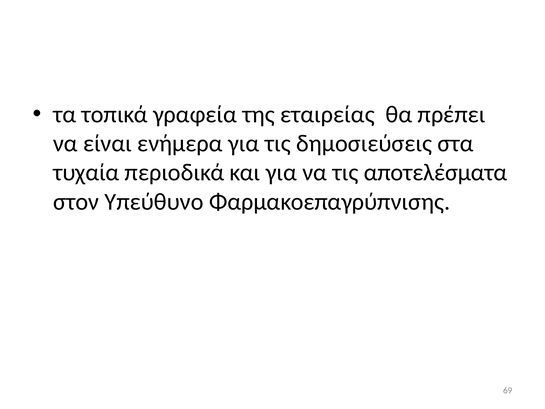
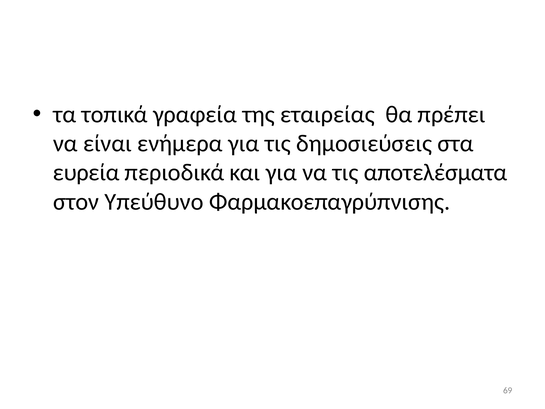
τυχαία: τυχαία -> ευρεία
